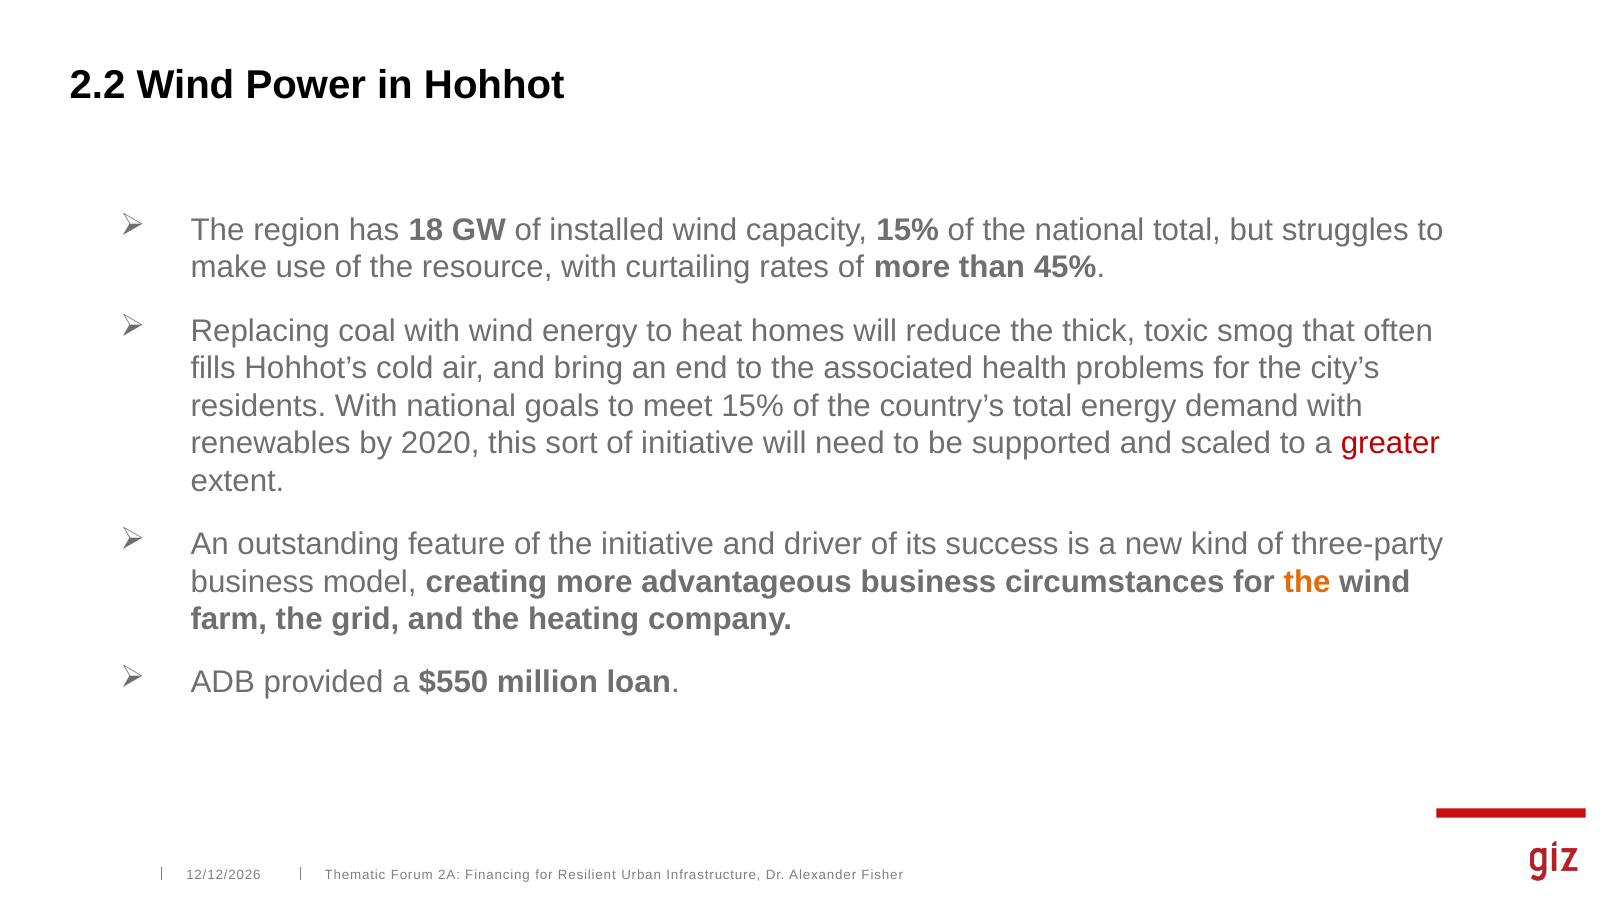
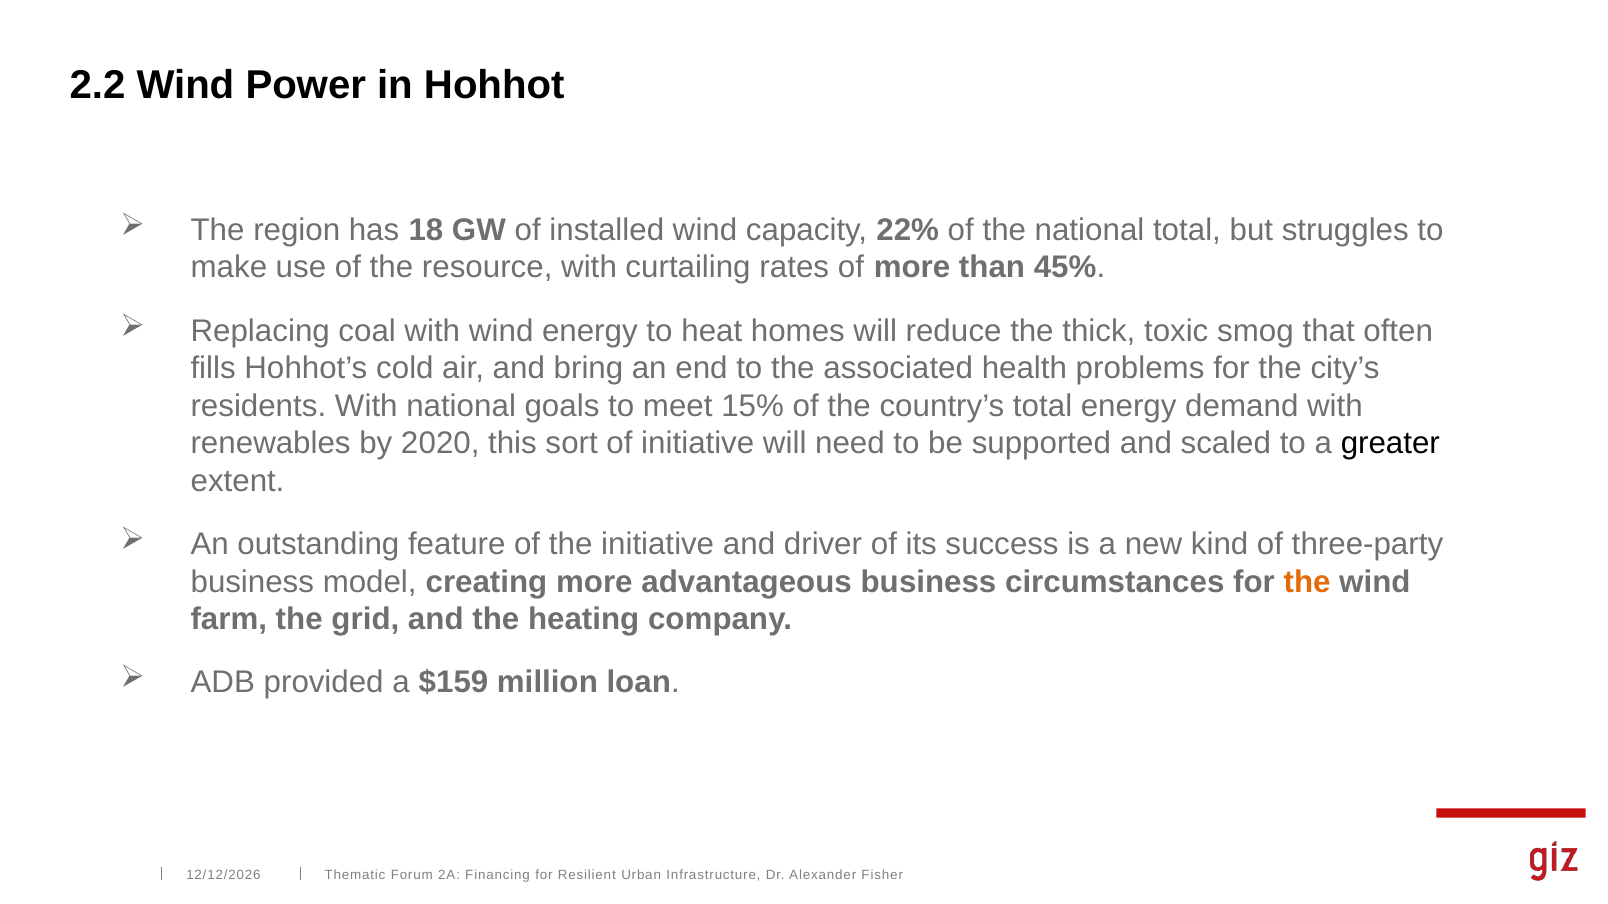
capacity 15%: 15% -> 22%
greater colour: red -> black
$550: $550 -> $159
